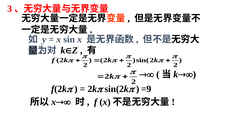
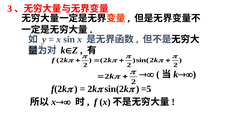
=9: =9 -> =5
